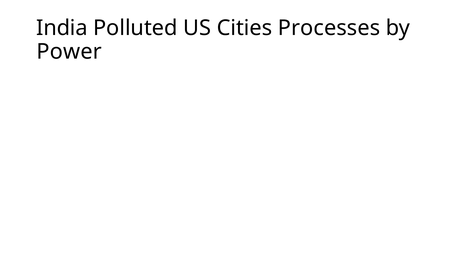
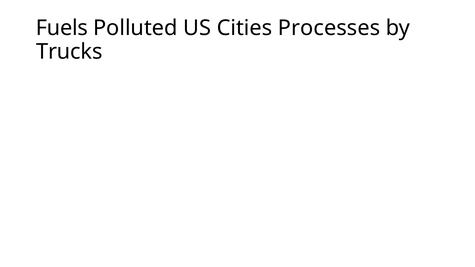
India: India -> Fuels
Power: Power -> Trucks
